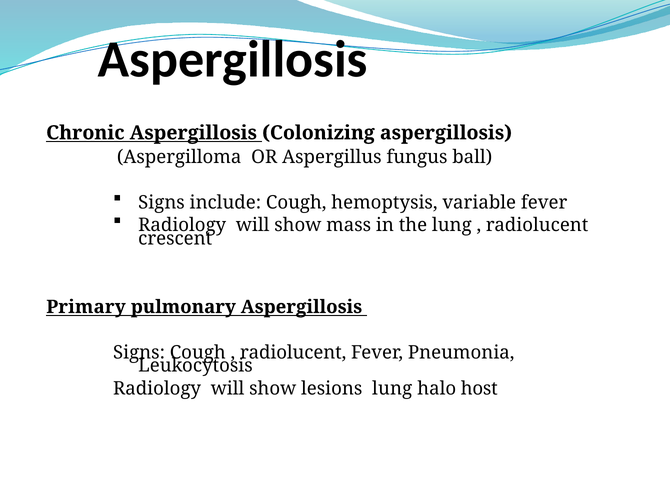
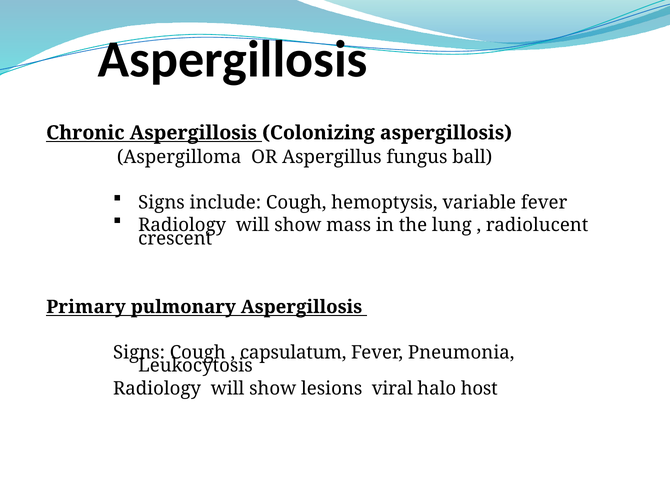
radiolucent at (293, 352): radiolucent -> capsulatum
lesions lung: lung -> viral
